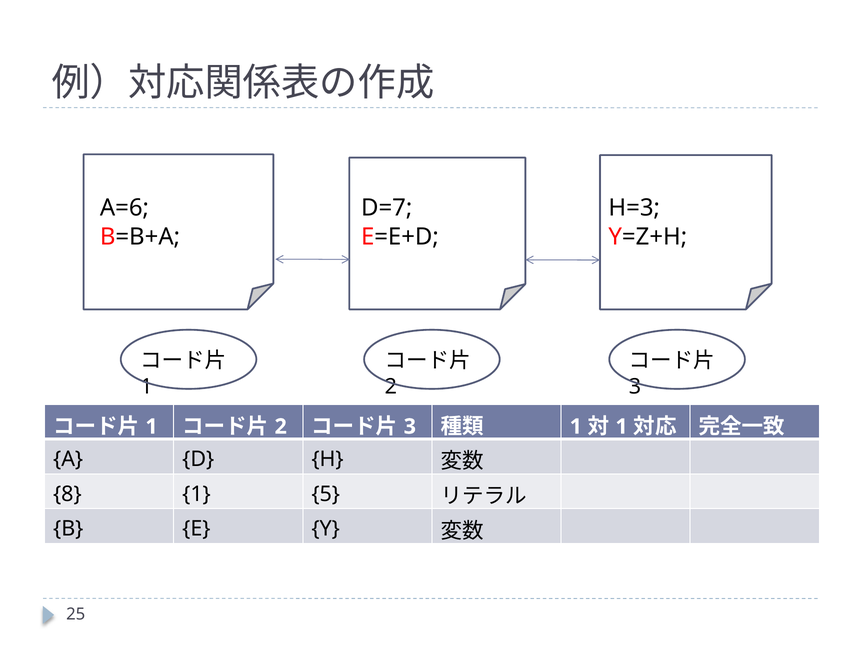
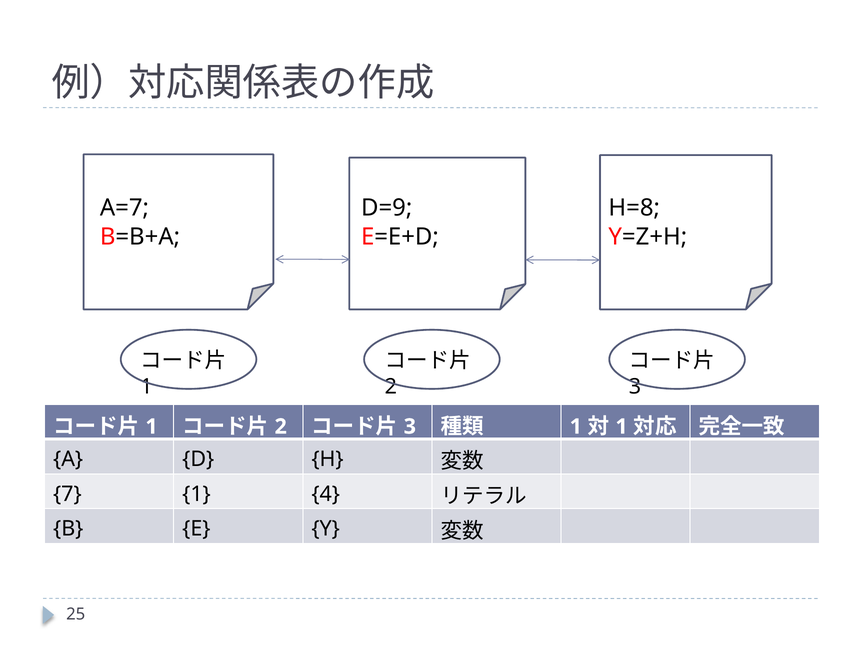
A=6: A=6 -> A=7
D=7: D=7 -> D=9
H=3: H=3 -> H=8
8: 8 -> 7
5: 5 -> 4
